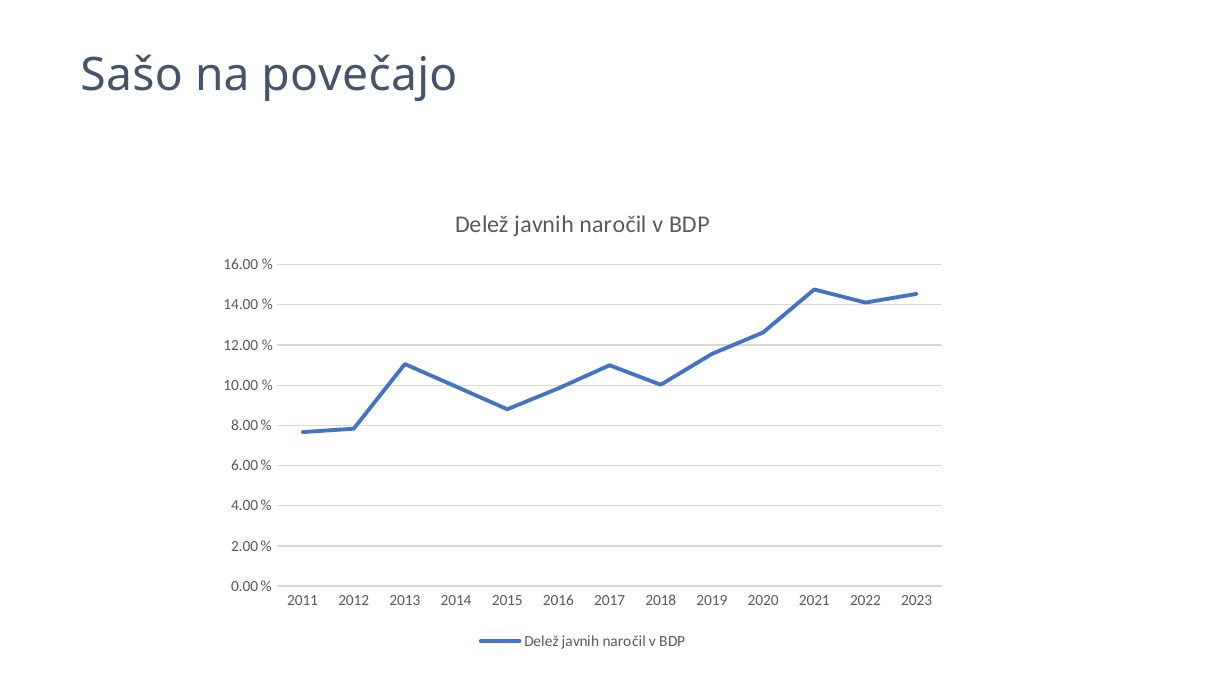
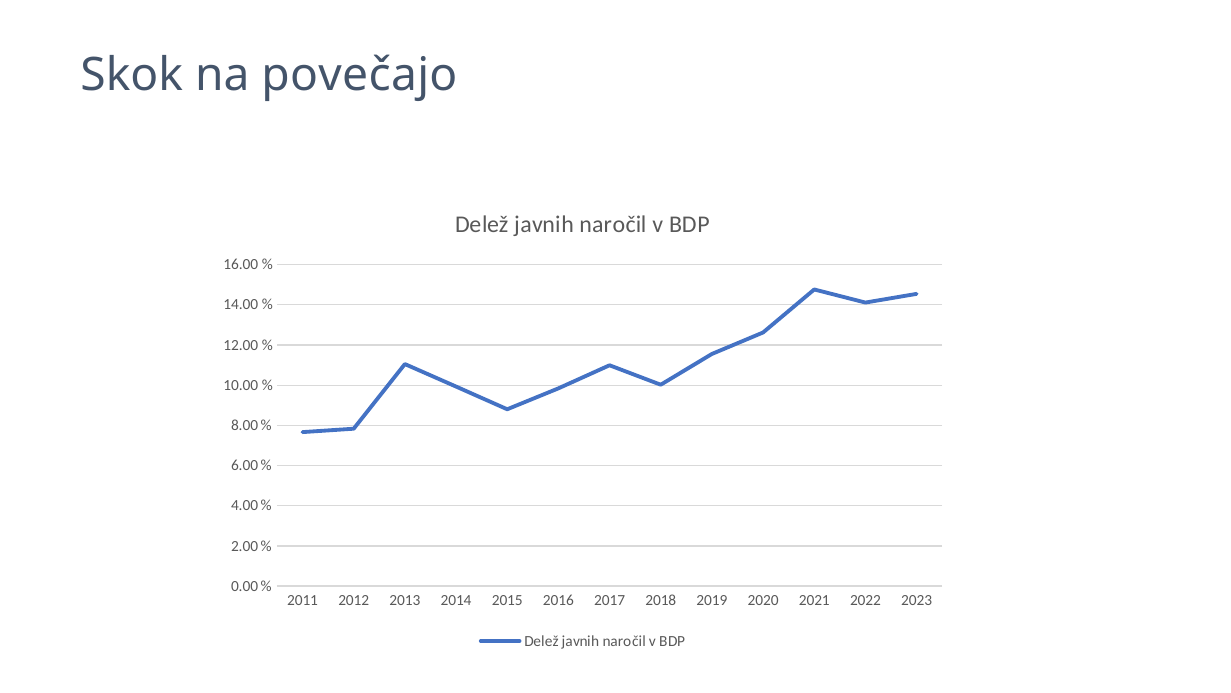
Sašo: Sašo -> Skok
